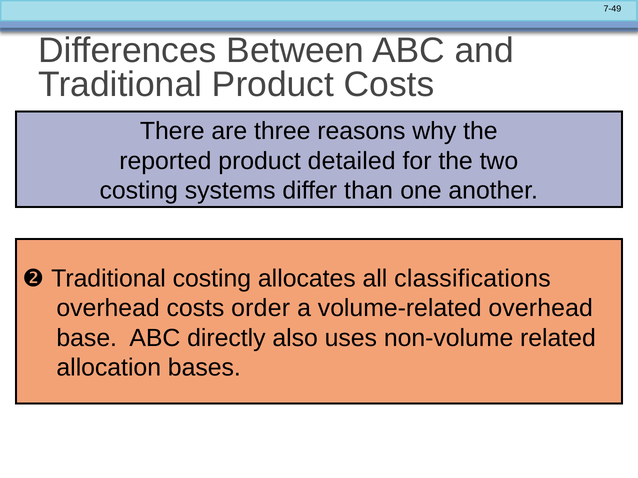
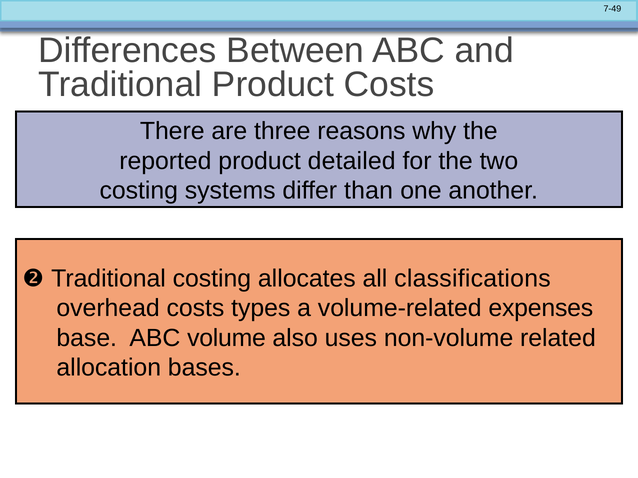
order: order -> types
volume-related overhead: overhead -> expenses
directly: directly -> volume
